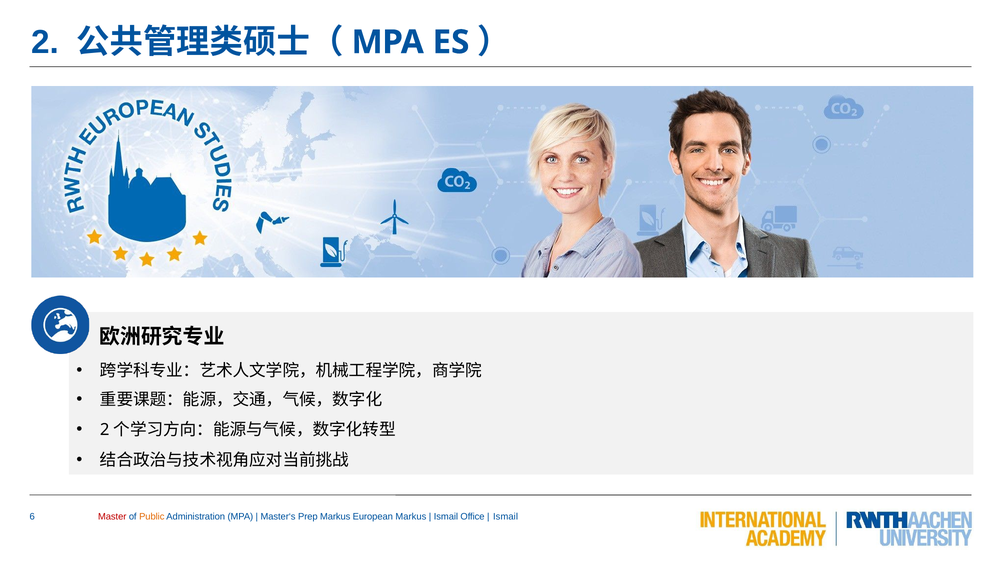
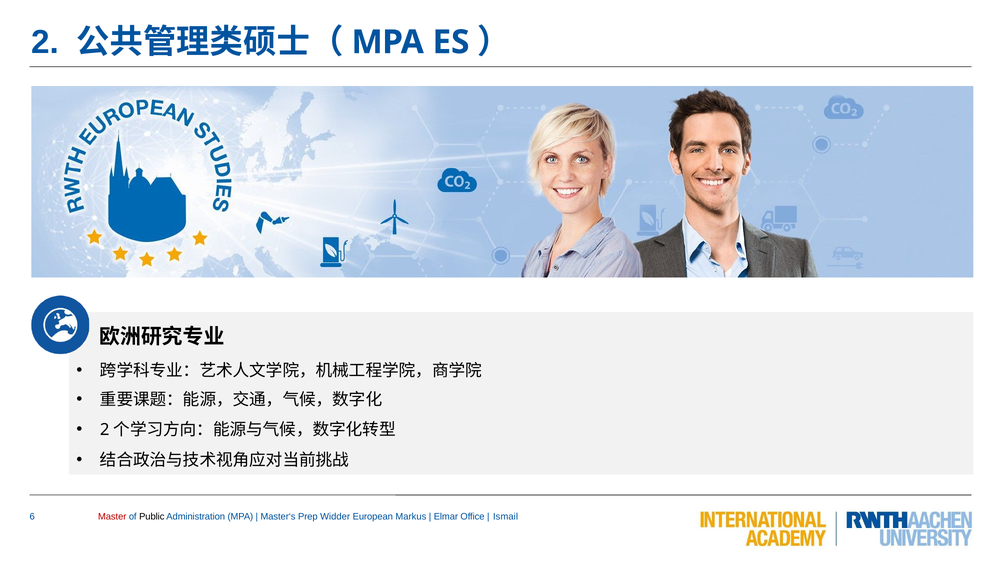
Public colour: orange -> black
Prep Markus: Markus -> Widder
Ismail at (446, 517): Ismail -> Elmar
